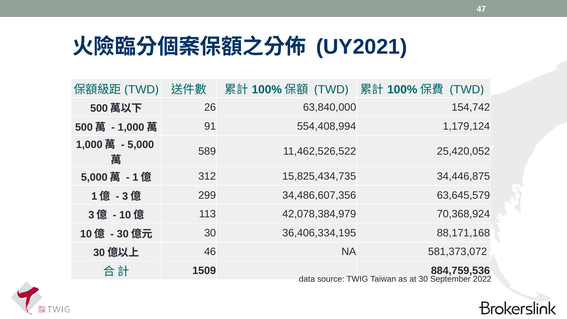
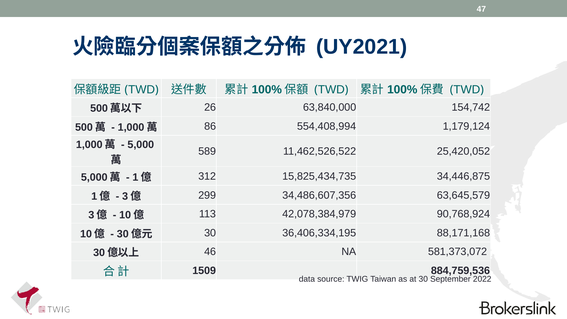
91: 91 -> 86
70,368,924: 70,368,924 -> 90,768,924
